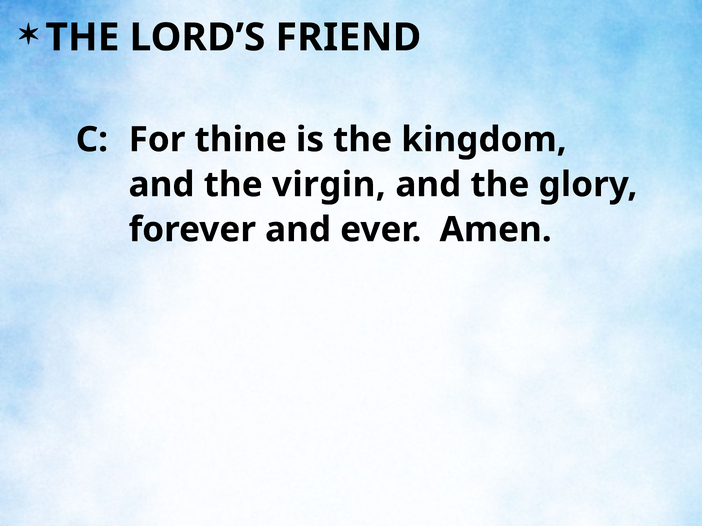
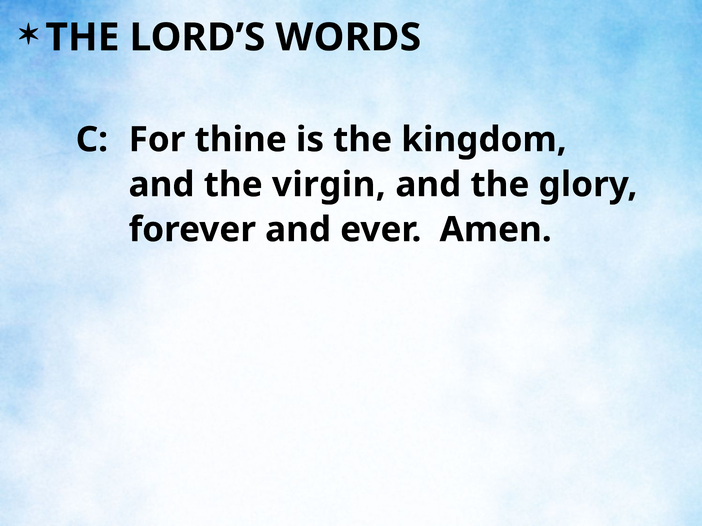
FRIEND: FRIEND -> WORDS
